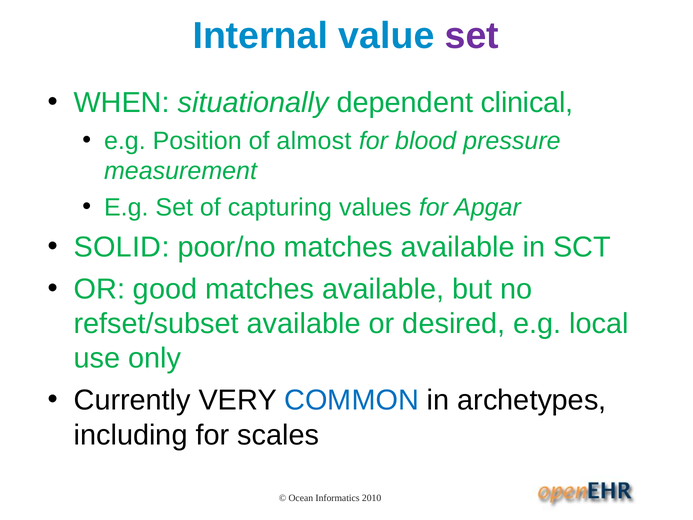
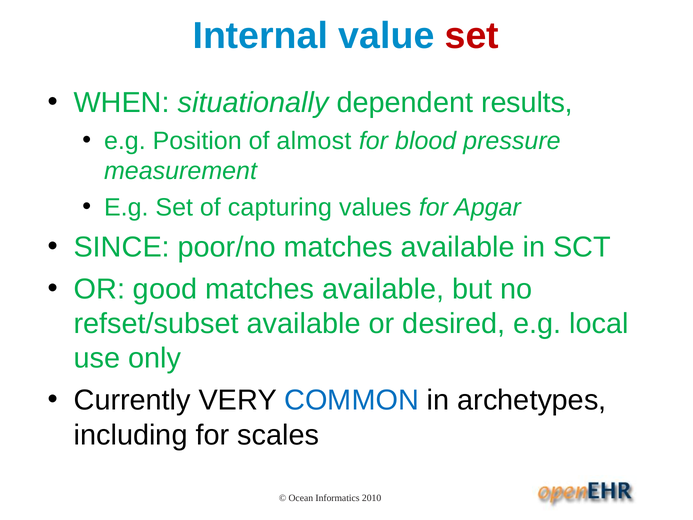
set at (472, 36) colour: purple -> red
clinical: clinical -> results
SOLID: SOLID -> SINCE
